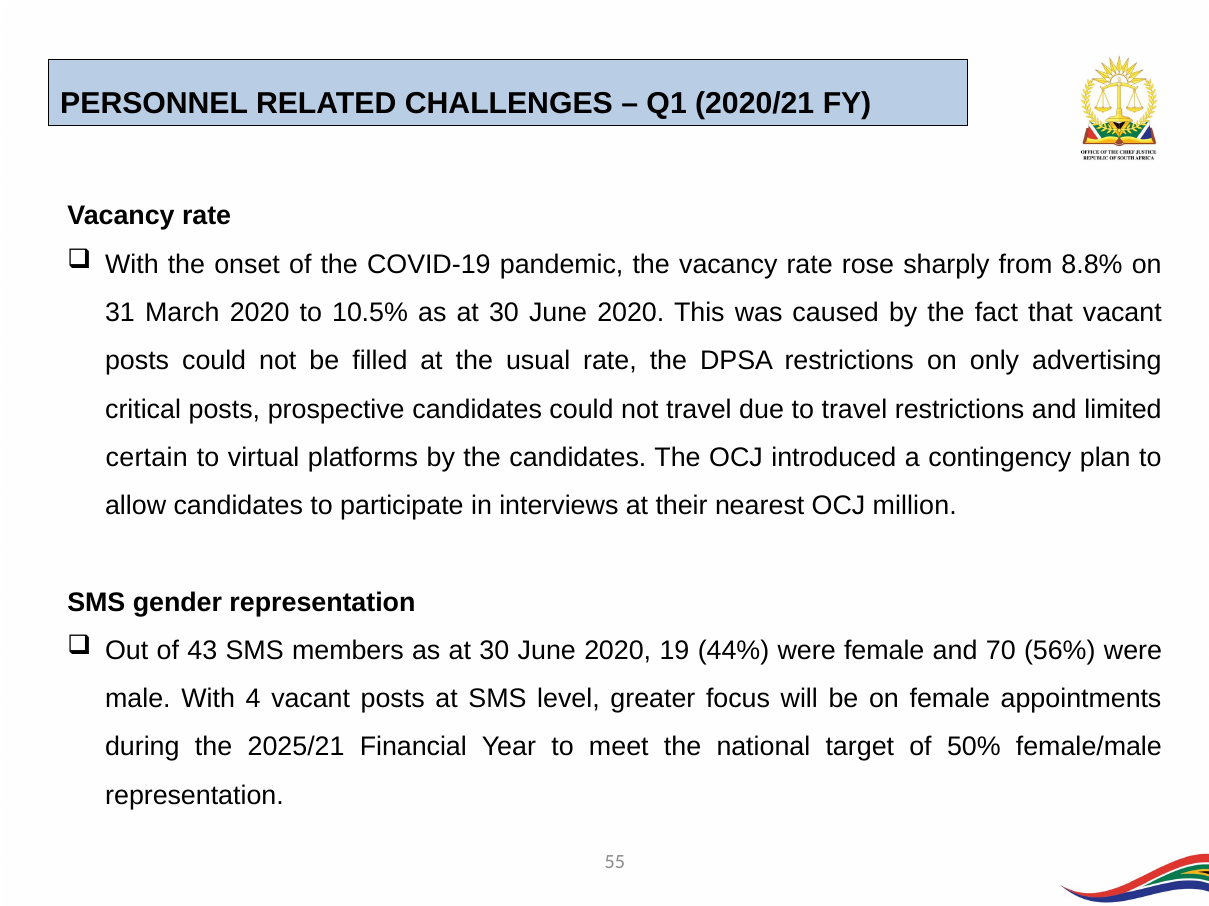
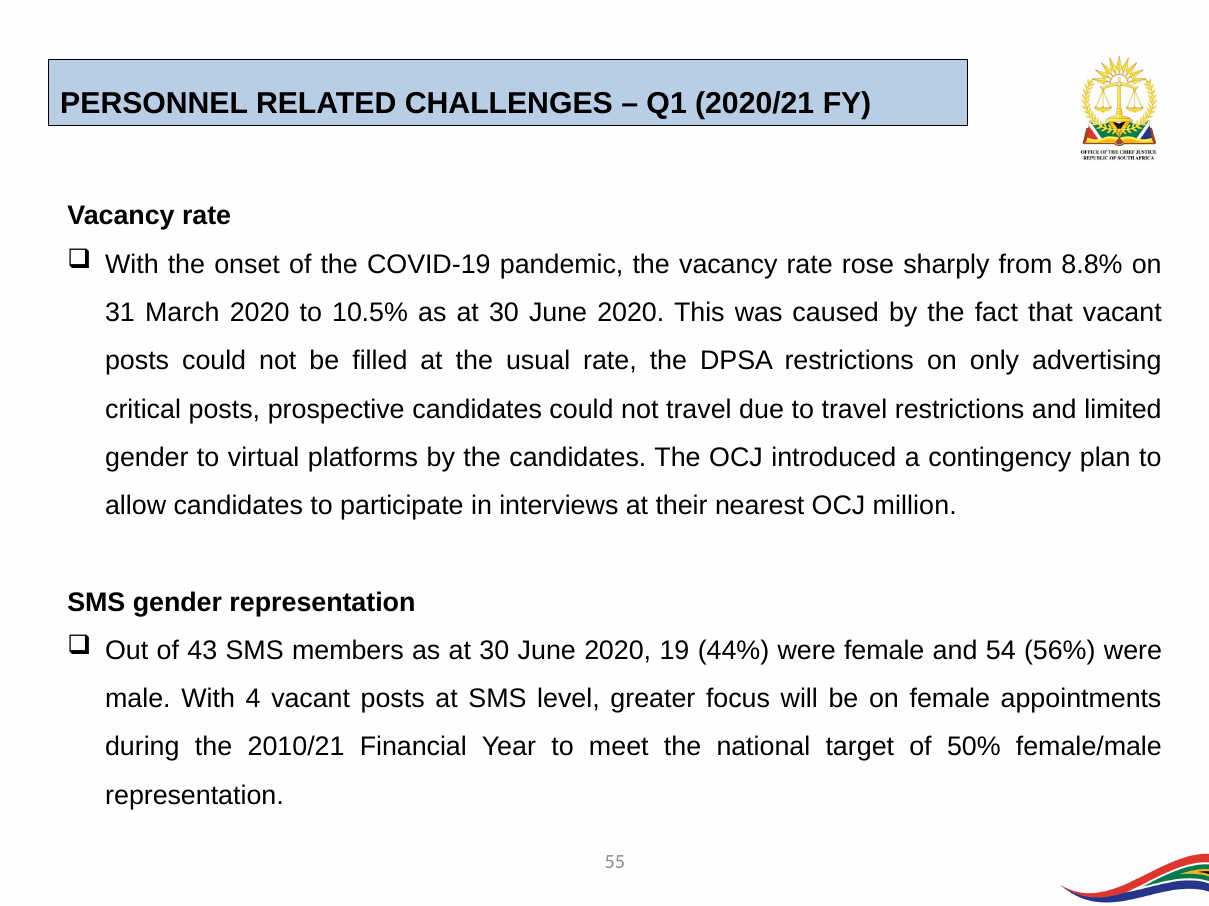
certain at (147, 458): certain -> gender
70: 70 -> 54
2025/21: 2025/21 -> 2010/21
